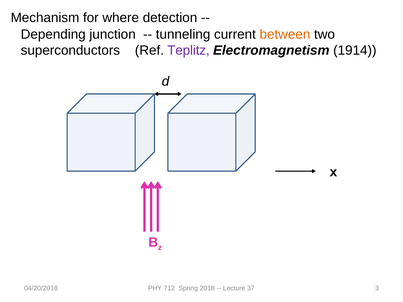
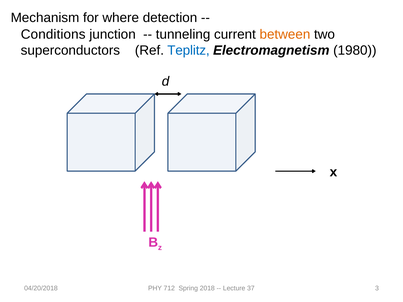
Depending: Depending -> Conditions
Teplitz colour: purple -> blue
1914: 1914 -> 1980
